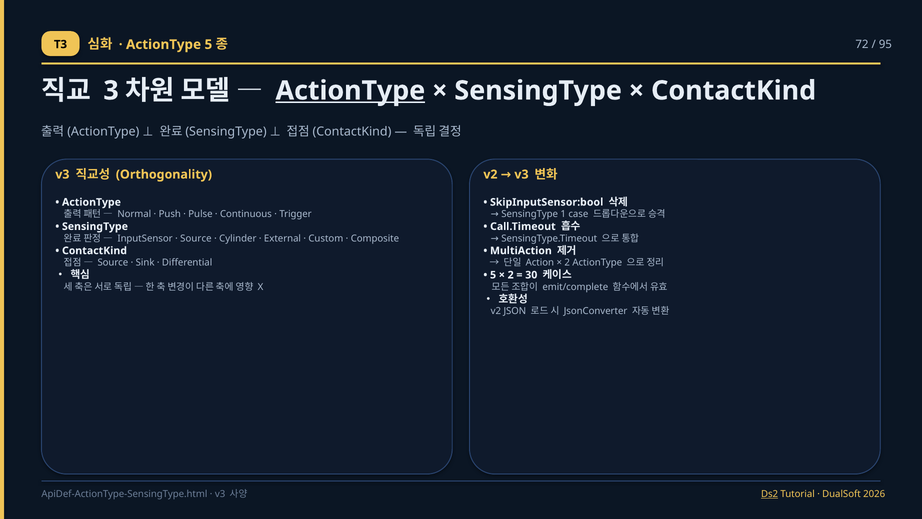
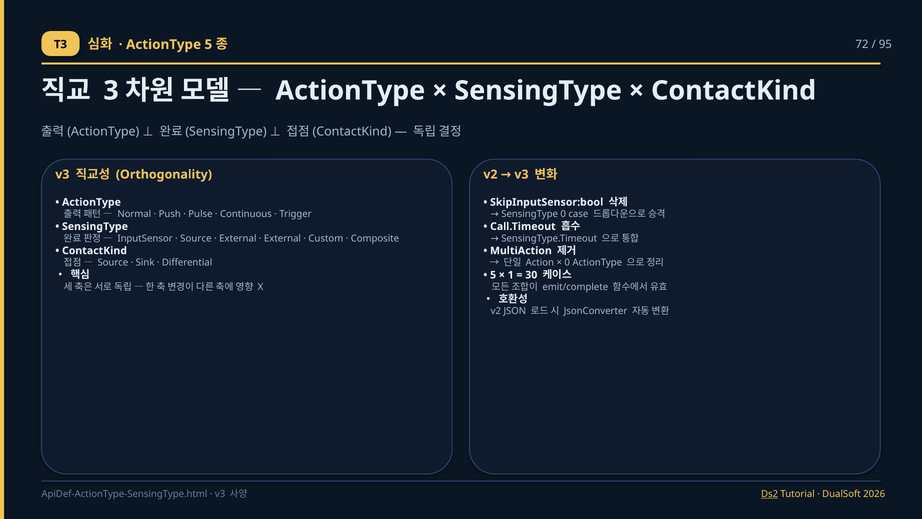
ActionType at (350, 91) underline: present -> none
SensingType 1: 1 -> 0
Cylinder at (238, 238): Cylinder -> External
2 at (567, 263): 2 -> 0
2 at (511, 275): 2 -> 1
